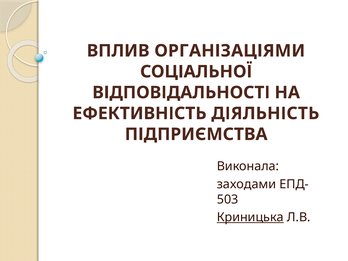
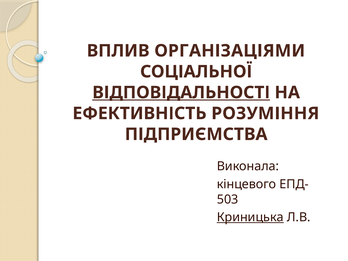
ВІДПОВІДАЛЬНОСТІ underline: none -> present
ДІЯЛЬНІСТЬ: ДІЯЛЬНІСТЬ -> РОЗУМІННЯ
заходами: заходами -> кінцевого
